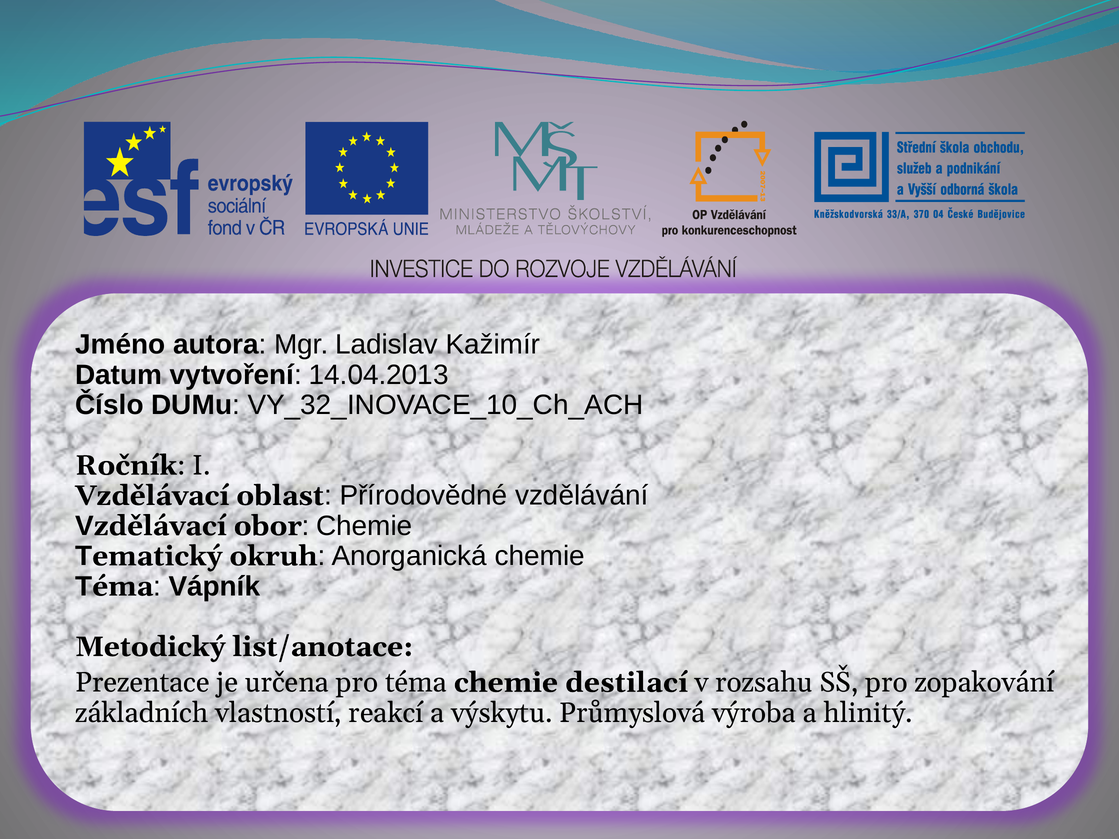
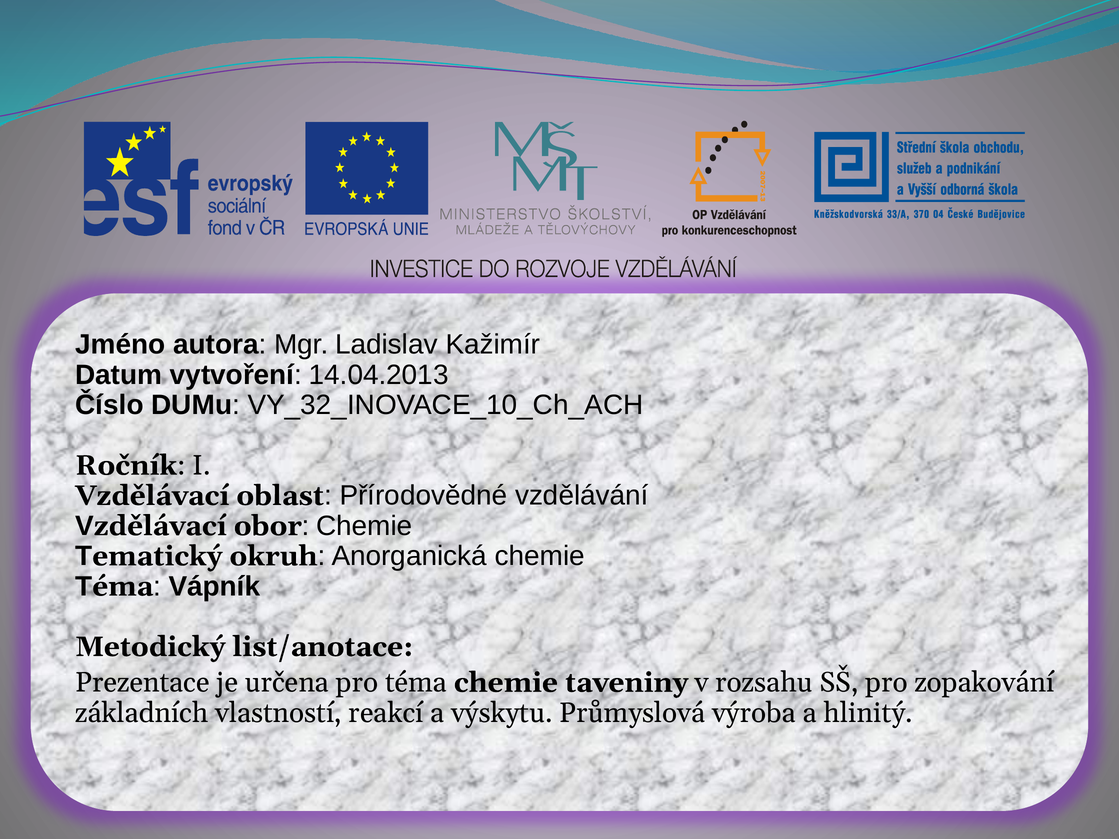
destilací: destilací -> taveniny
